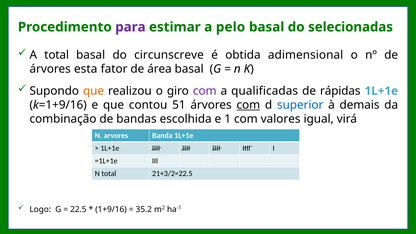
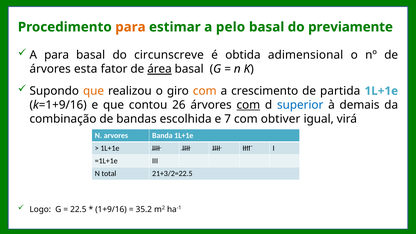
para at (130, 27) colour: purple -> orange
selecionadas: selecionadas -> previamente
A total: total -> para
área underline: none -> present
com at (205, 91) colour: purple -> orange
qualificadas: qualificadas -> crescimento
rápidas: rápidas -> partida
51: 51 -> 26
1: 1 -> 7
valores: valores -> obtiver
